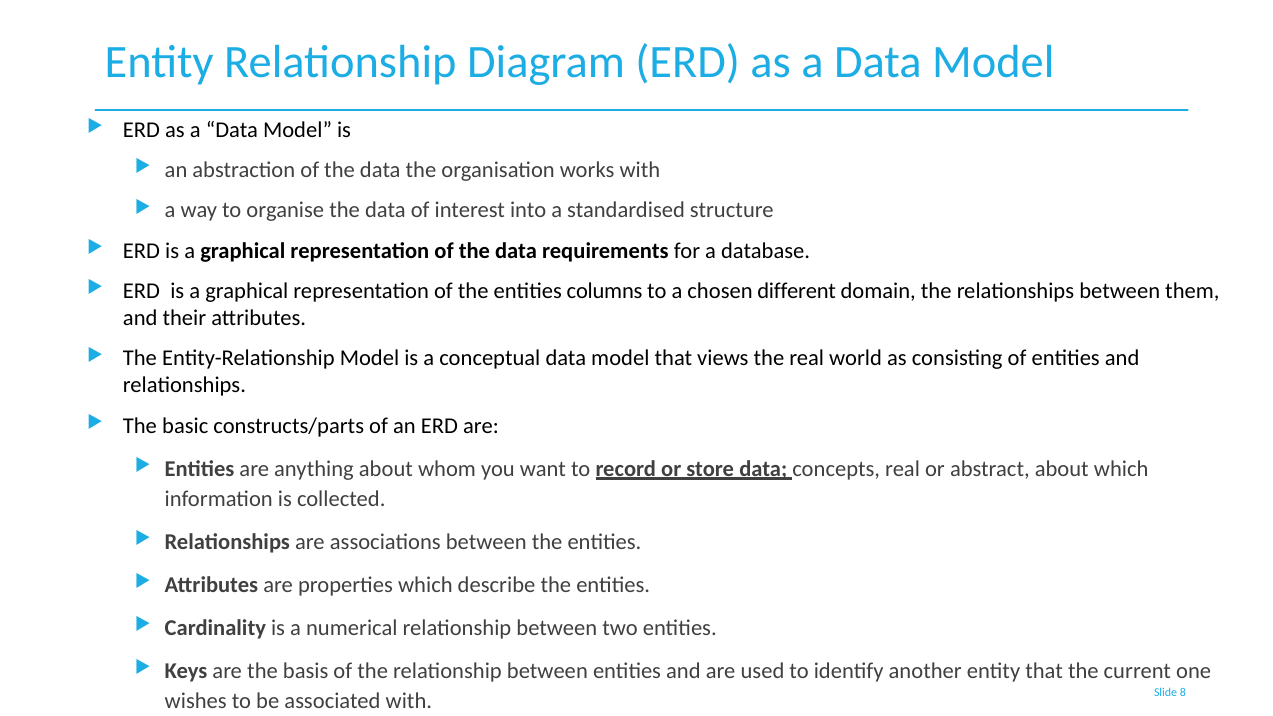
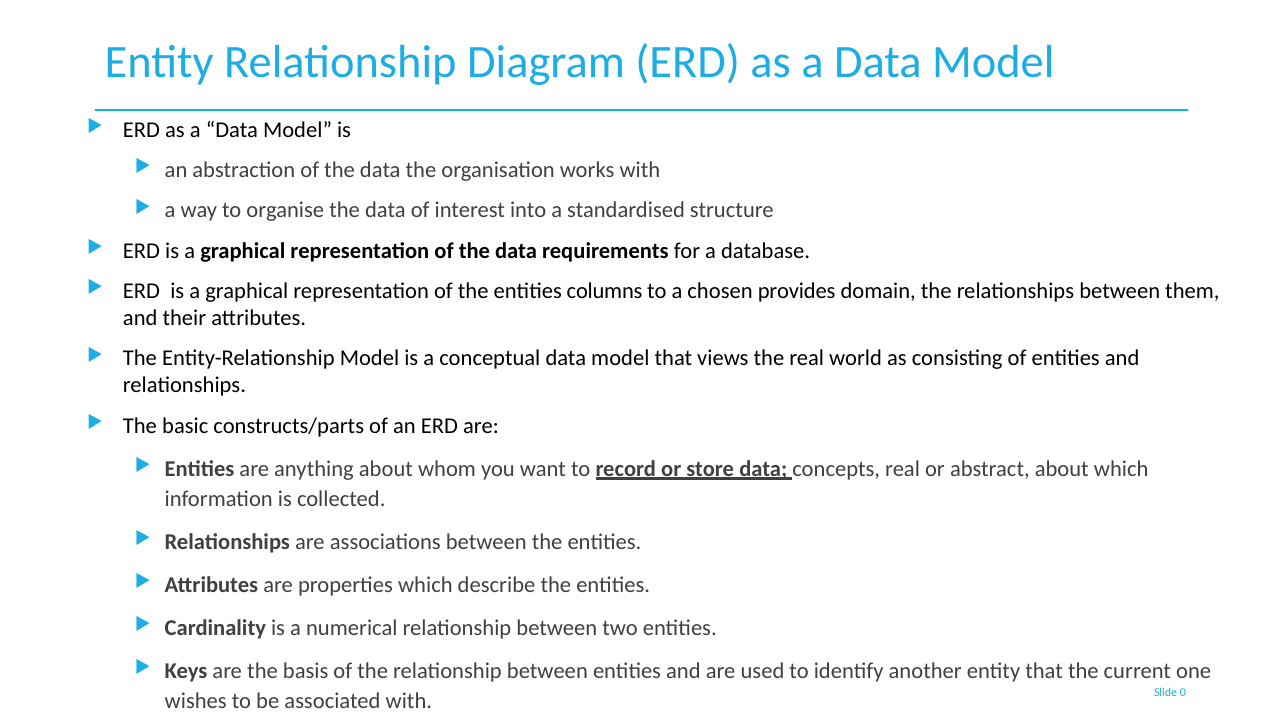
different: different -> provides
8: 8 -> 0
